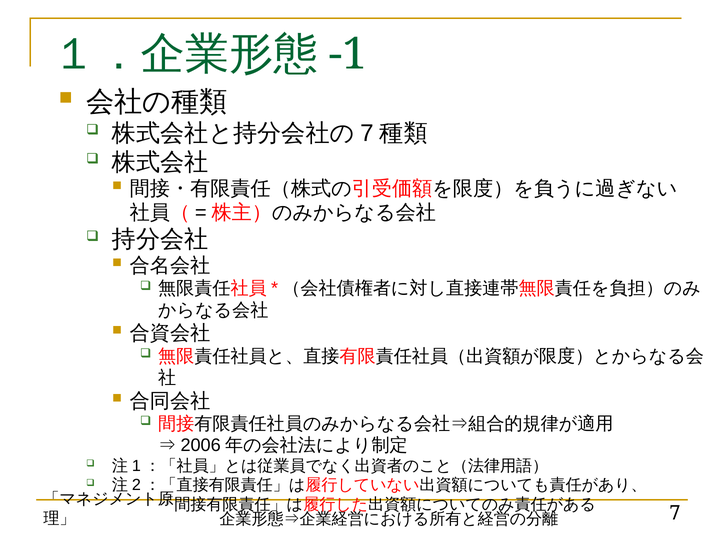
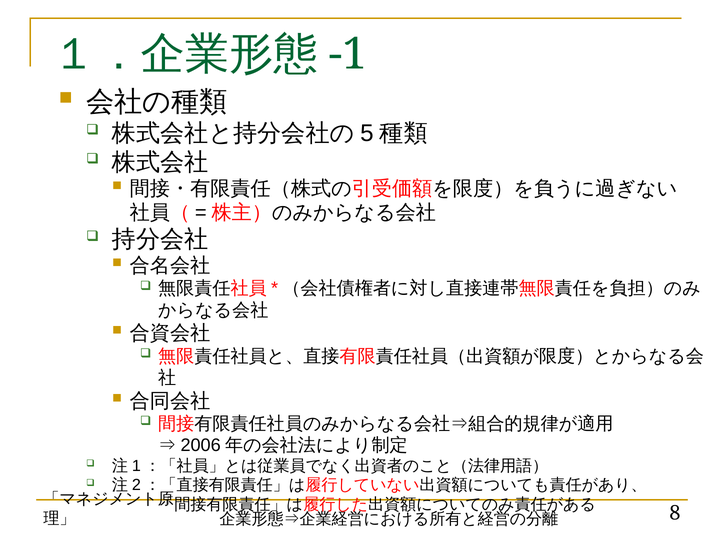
7 at (367, 133): 7 -> 5
7 at (675, 513): 7 -> 8
